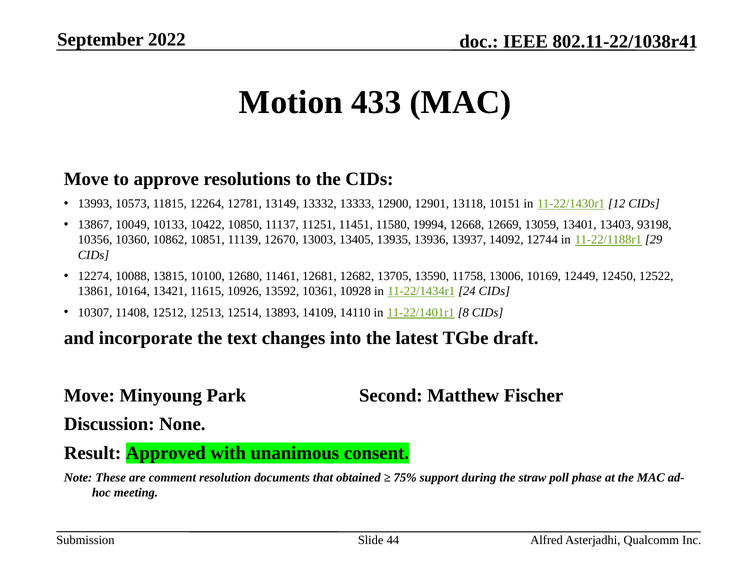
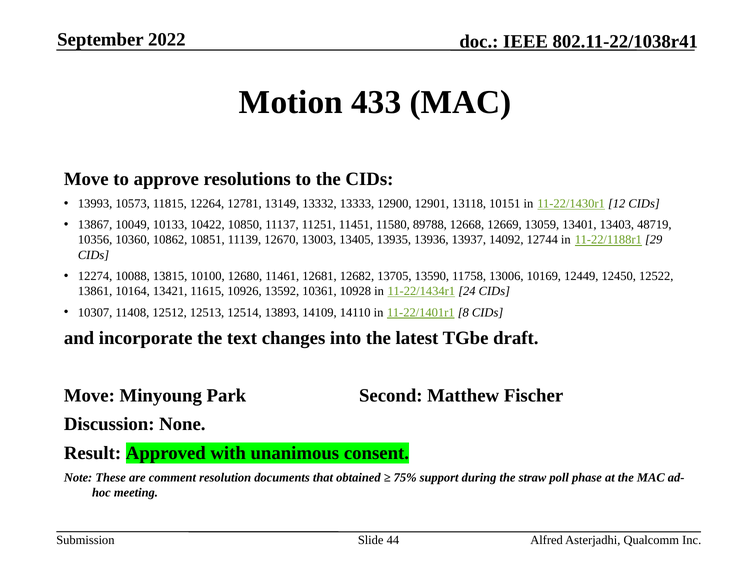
19994: 19994 -> 89788
93198: 93198 -> 48719
